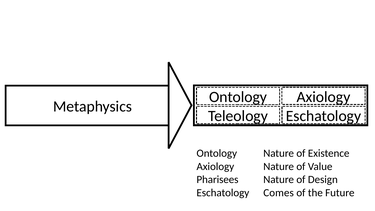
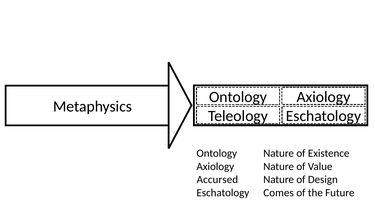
Pharisees: Pharisees -> Accursed
